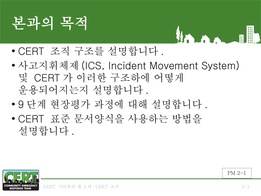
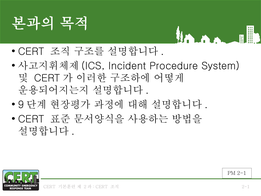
Movement: Movement -> Procedure
